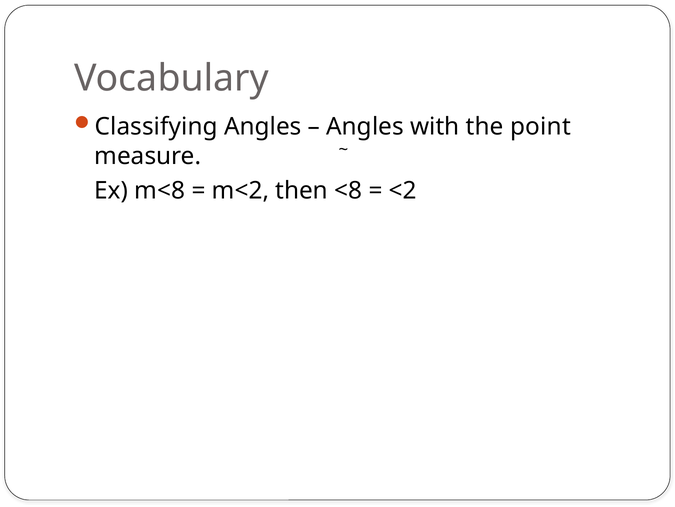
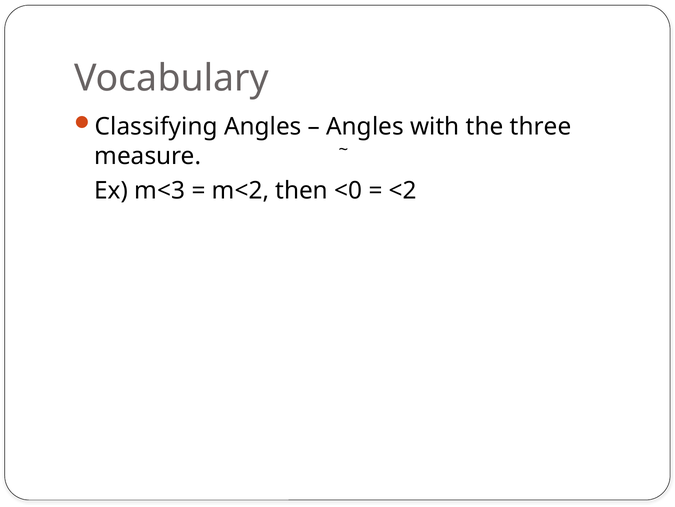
point: point -> three
m<8: m<8 -> m<3
<8: <8 -> <0
